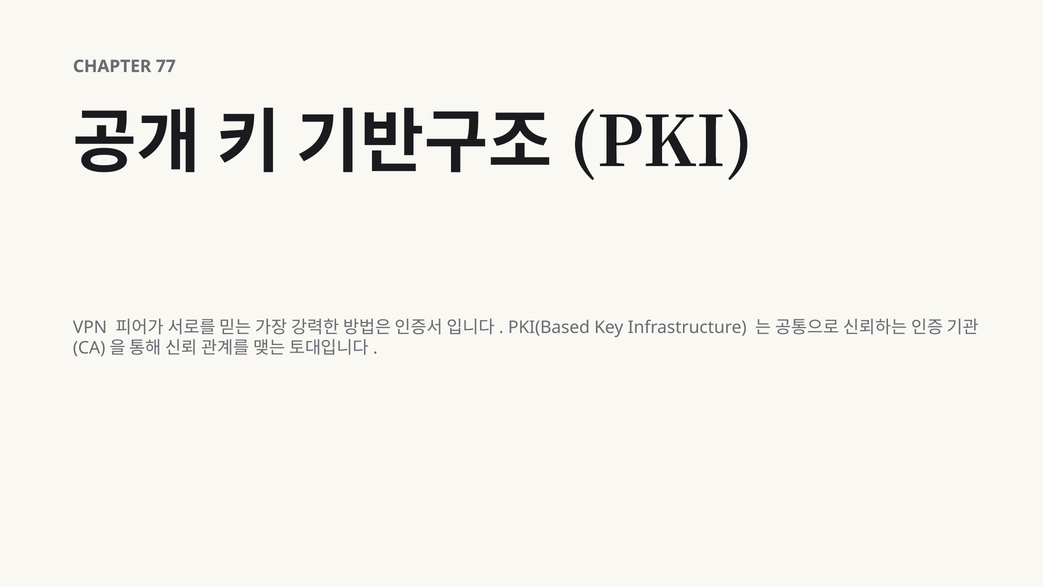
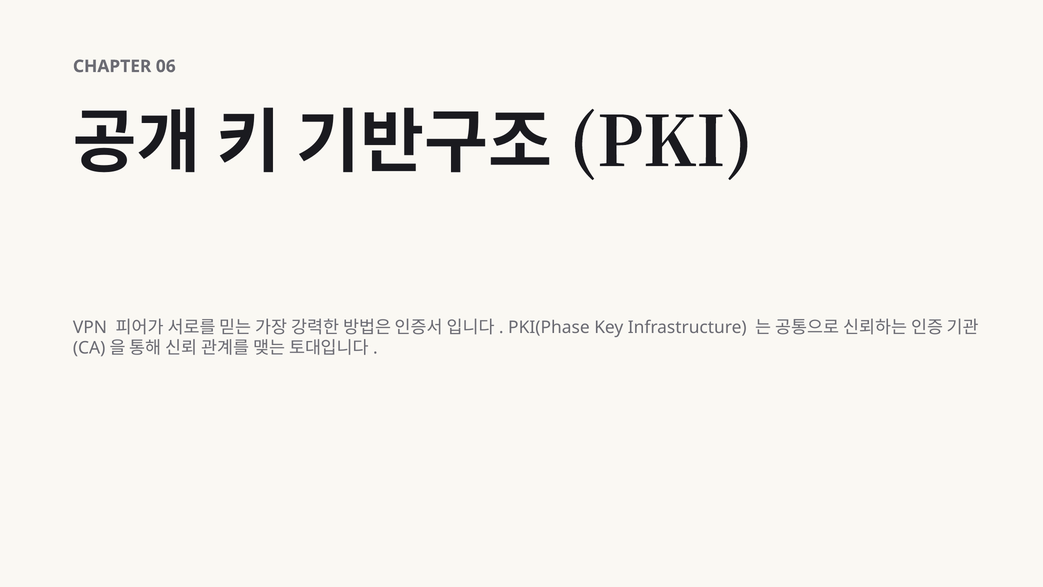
77: 77 -> 06
PKI(Based: PKI(Based -> PKI(Phase
